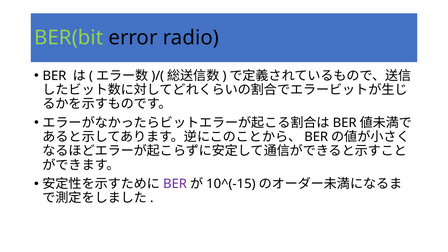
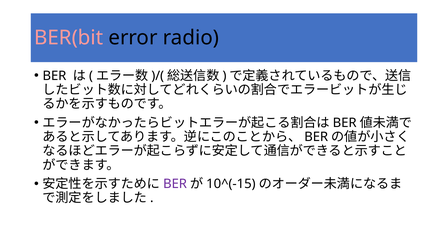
BER(bit colour: light green -> pink
